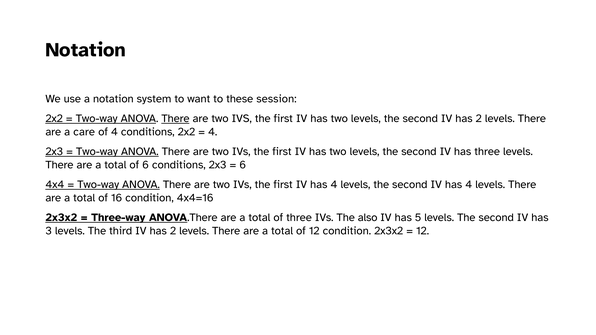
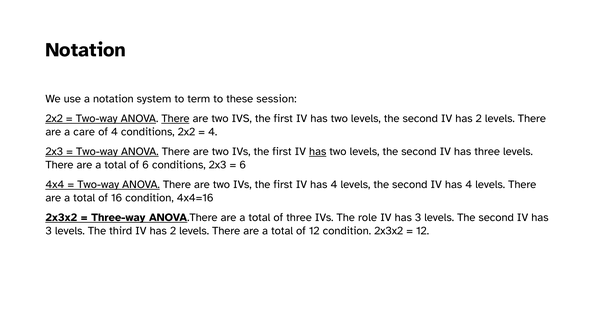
want: want -> term
has at (318, 152) underline: none -> present
also: also -> role
5 at (418, 218): 5 -> 3
